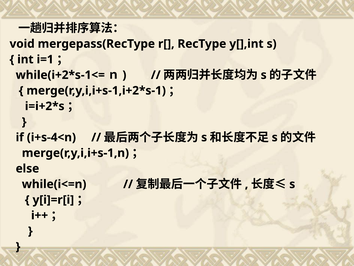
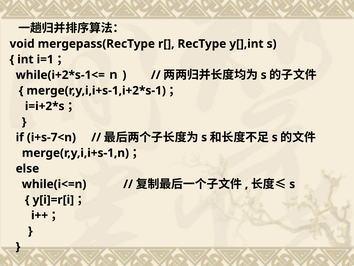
i+s-4<n: i+s-4<n -> i+s-7<n
